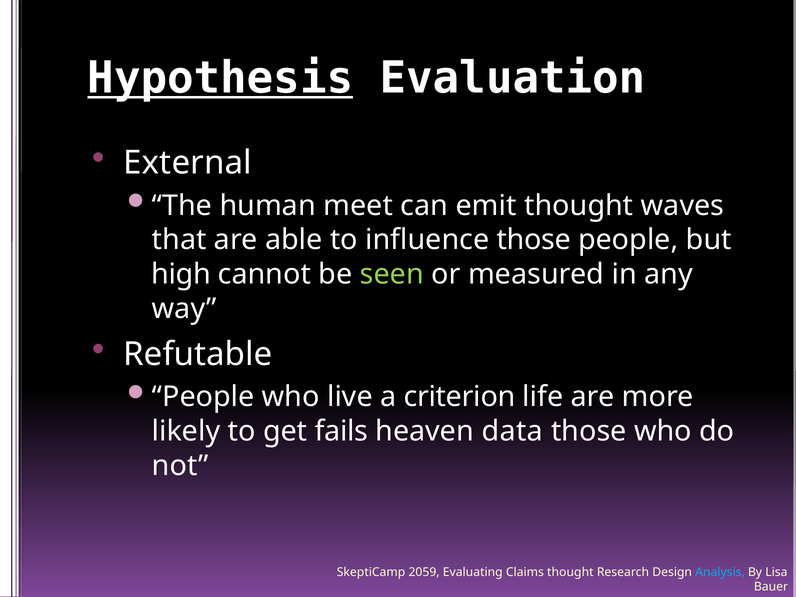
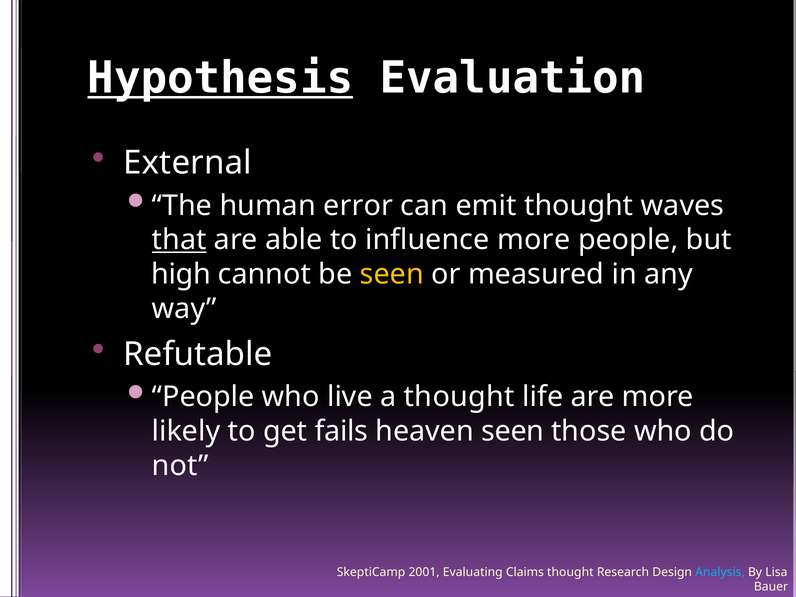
meet: meet -> error
that underline: none -> present
influence those: those -> more
seen at (392, 274) colour: light green -> yellow
a criterion: criterion -> thought
heaven data: data -> seen
2059: 2059 -> 2001
